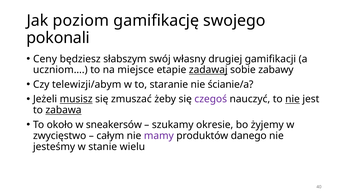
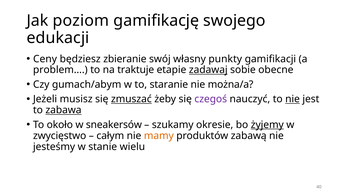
pokonali: pokonali -> edukacji
słabszym: słabszym -> zbieranie
drugiej: drugiej -> punkty
uczniom…: uczniom… -> problem…
miejsce: miejsce -> traktuje
zabawy: zabawy -> obecne
telewizji/abym: telewizji/abym -> gumach/abym
ścianie/a: ścianie/a -> można/a
musisz underline: present -> none
zmuszać underline: none -> present
żyjemy underline: none -> present
mamy colour: purple -> orange
danego: danego -> zabawą
